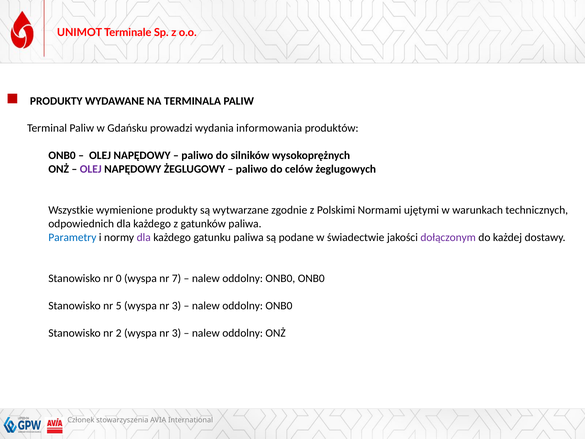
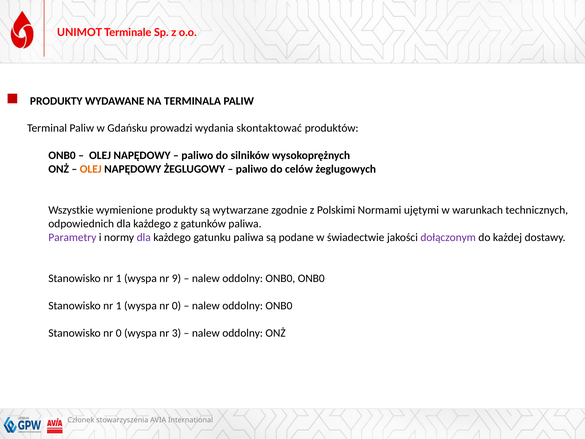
informowania: informowania -> skontaktować
OLEJ at (91, 169) colour: purple -> orange
Parametry colour: blue -> purple
0 at (119, 278): 0 -> 1
7: 7 -> 9
5 at (119, 306): 5 -> 1
3 at (176, 306): 3 -> 0
Stanowisko nr 2: 2 -> 0
